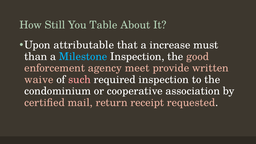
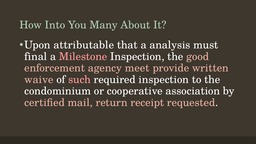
Still: Still -> Into
Table: Table -> Many
increase: increase -> analysis
than: than -> final
Milestone colour: light blue -> pink
